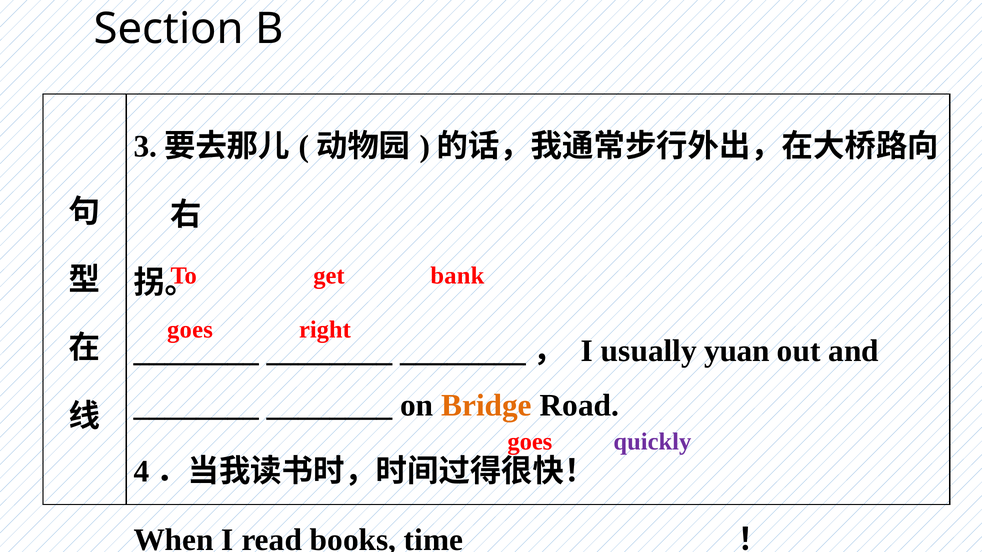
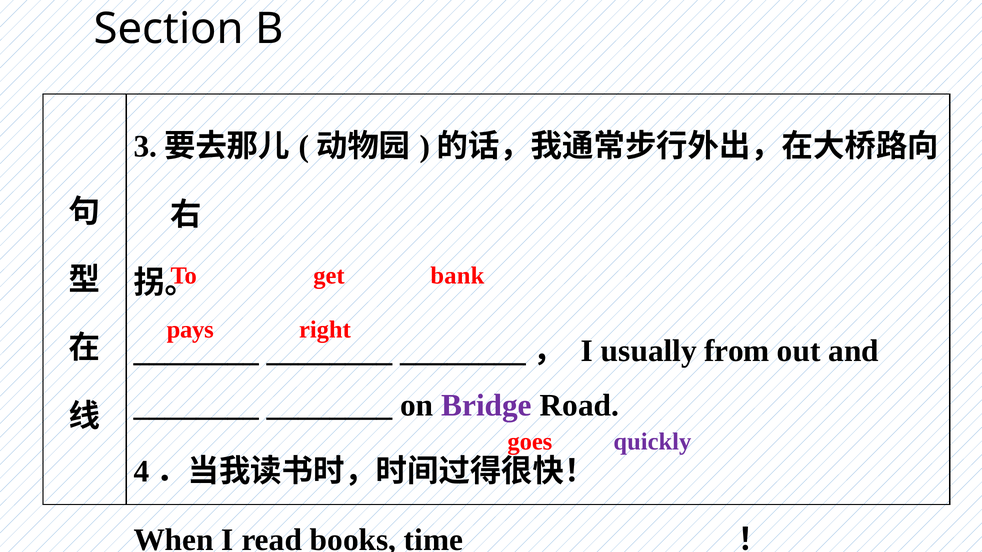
goes at (190, 330): goes -> pays
yuan: yuan -> from
Bridge colour: orange -> purple
